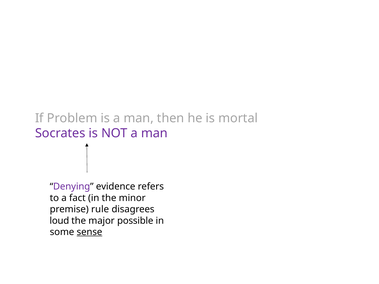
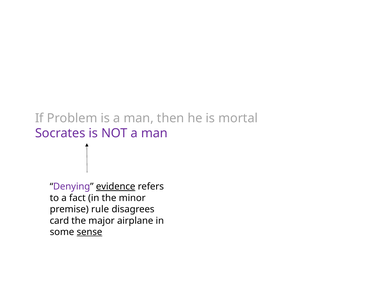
evidence underline: none -> present
loud: loud -> card
possible: possible -> airplane
